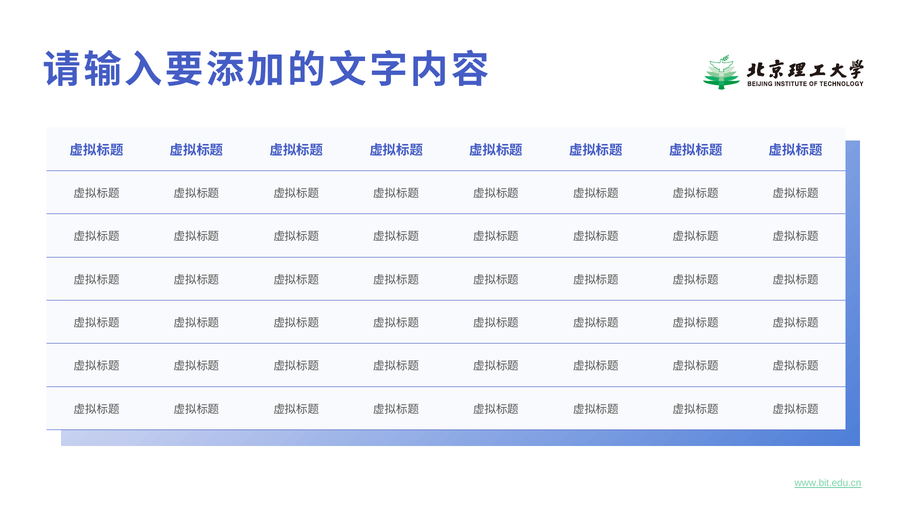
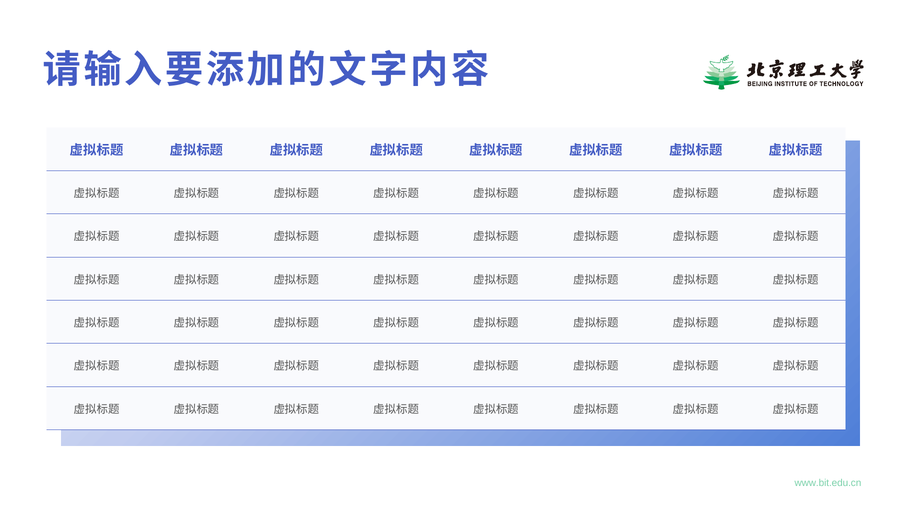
www.bit.edu.cn underline: present -> none
